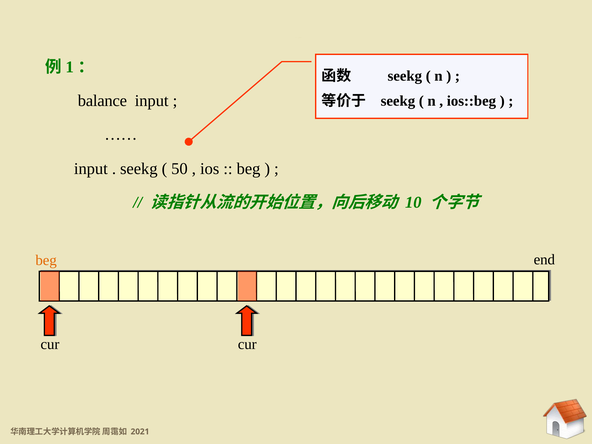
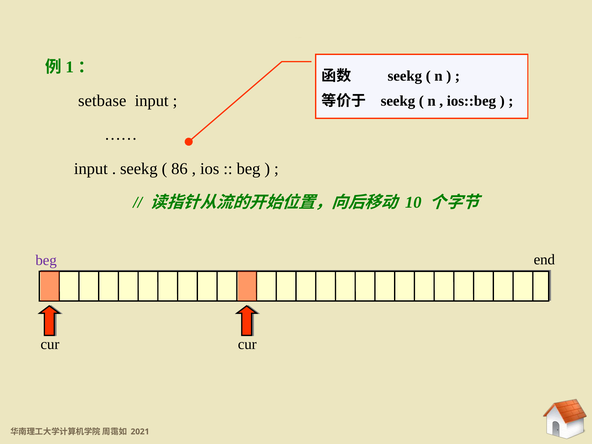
balance: balance -> setbase
50: 50 -> 86
beg at (46, 260) colour: orange -> purple
